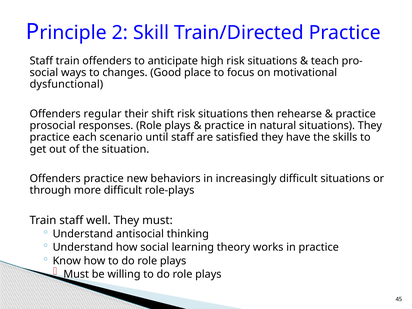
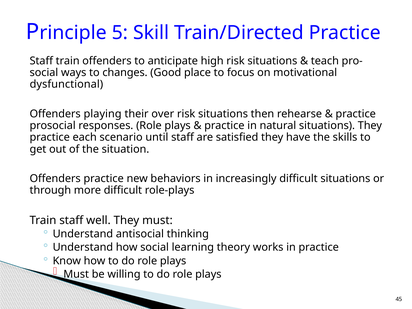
2: 2 -> 5
regular: regular -> playing
shift: shift -> over
